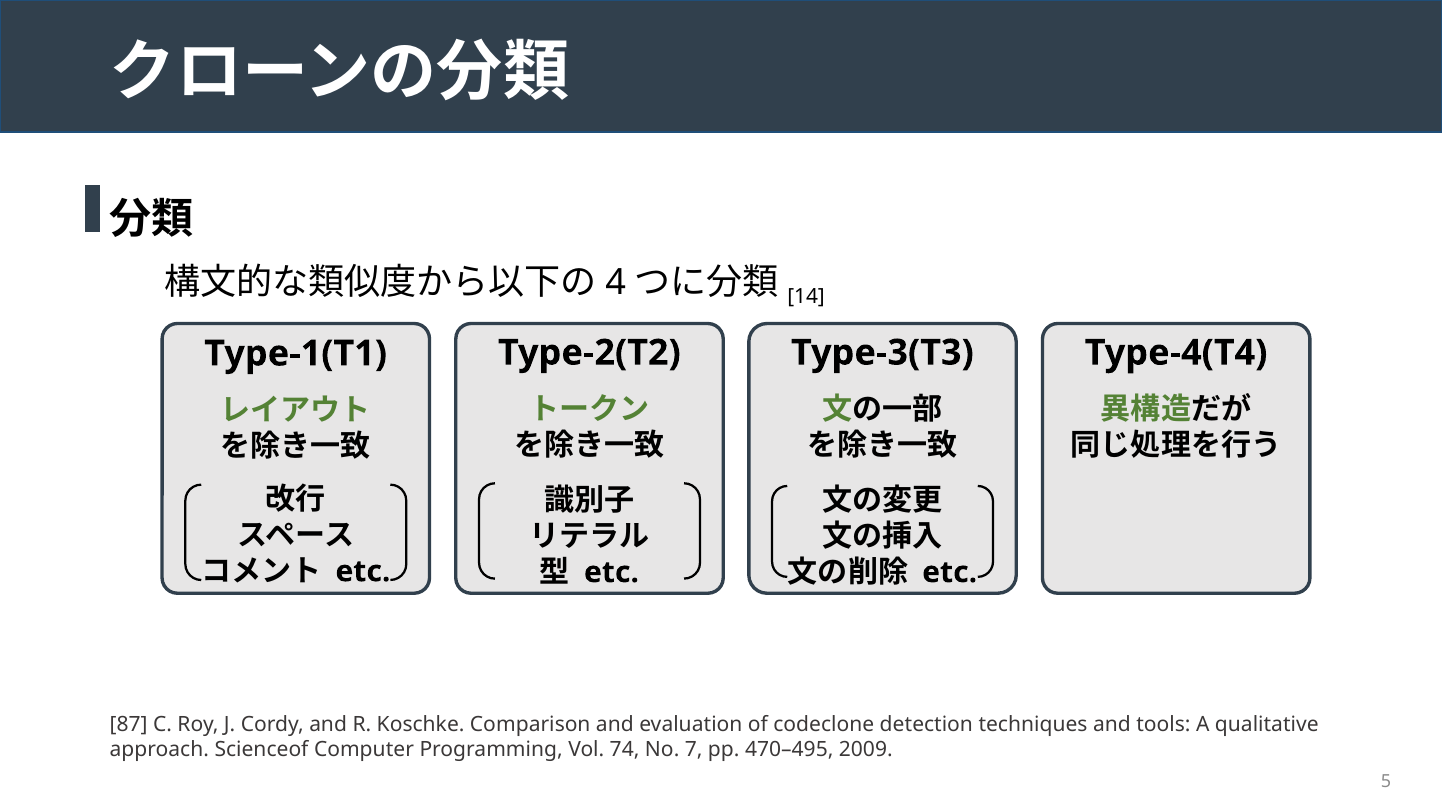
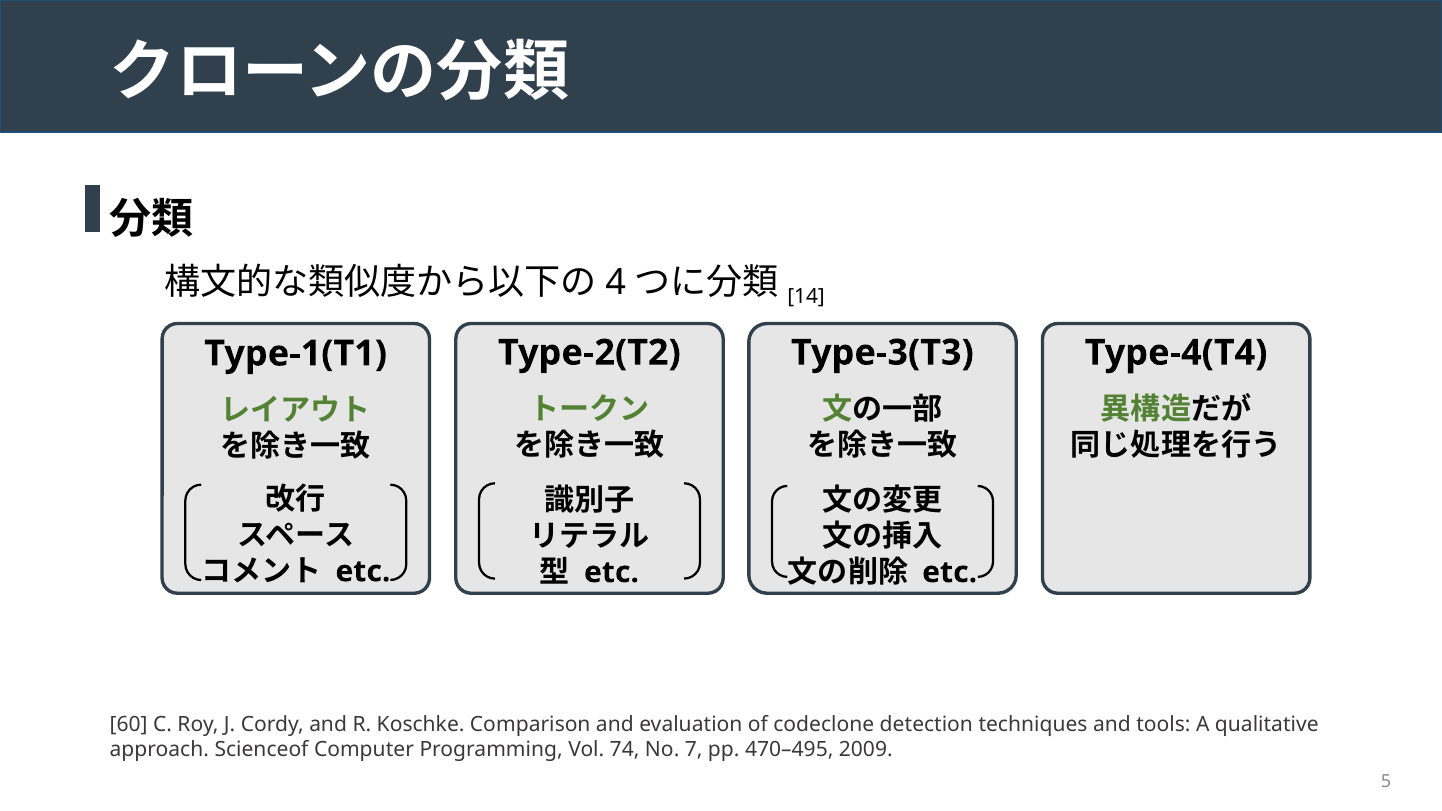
87: 87 -> 60
